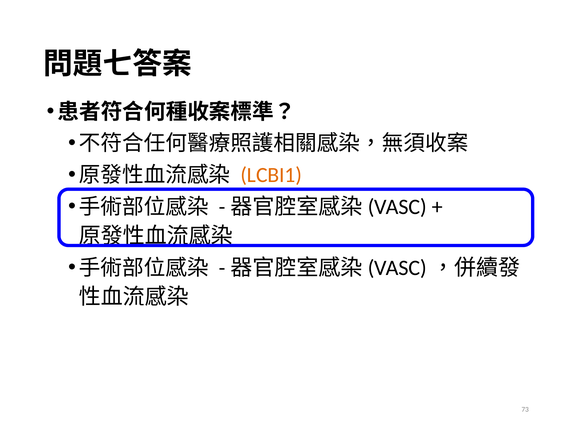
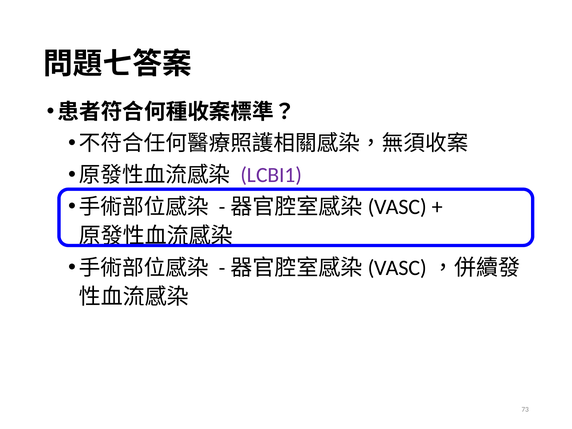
LCBI1 colour: orange -> purple
